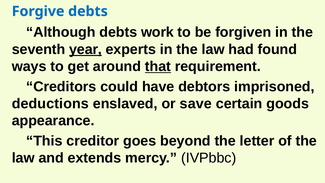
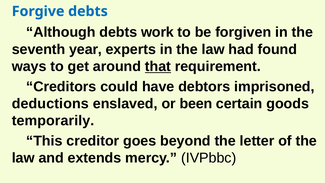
year underline: present -> none
save: save -> been
appearance: appearance -> temporarily
